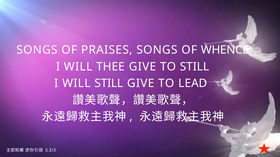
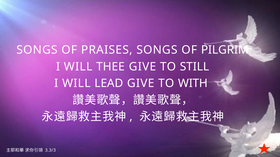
WHENCE: WHENCE -> PILGRIM
WILL STILL: STILL -> LEAD
LEAD: LEAD -> WITH
